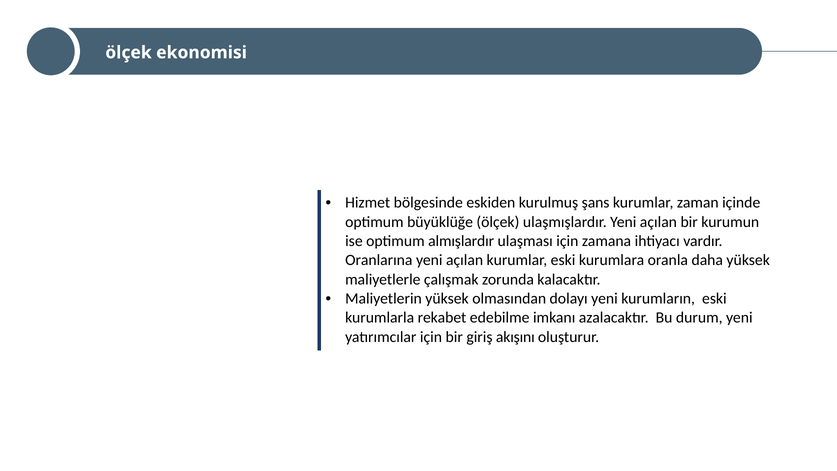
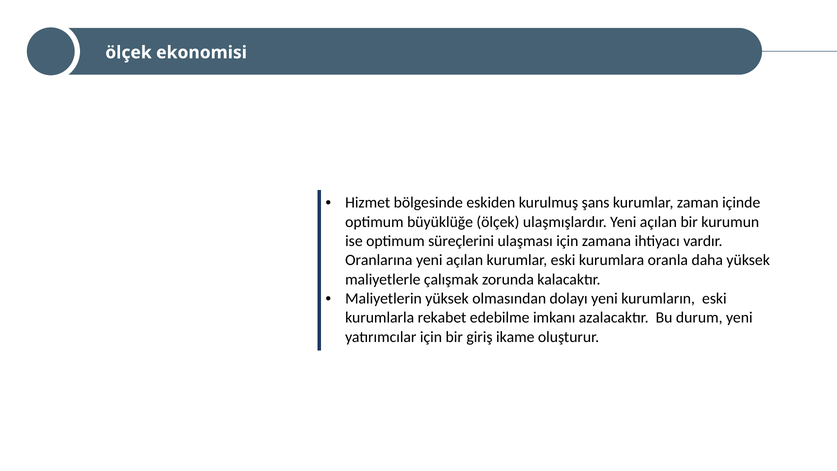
almışlardır: almışlardır -> süreçlerini
akışını: akışını -> ikame
